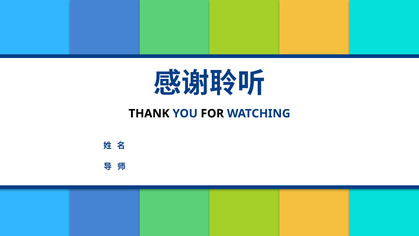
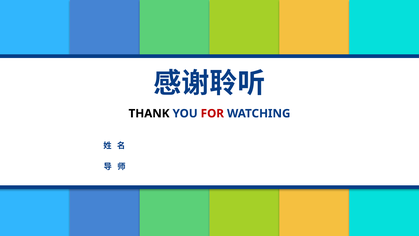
FOR colour: black -> red
